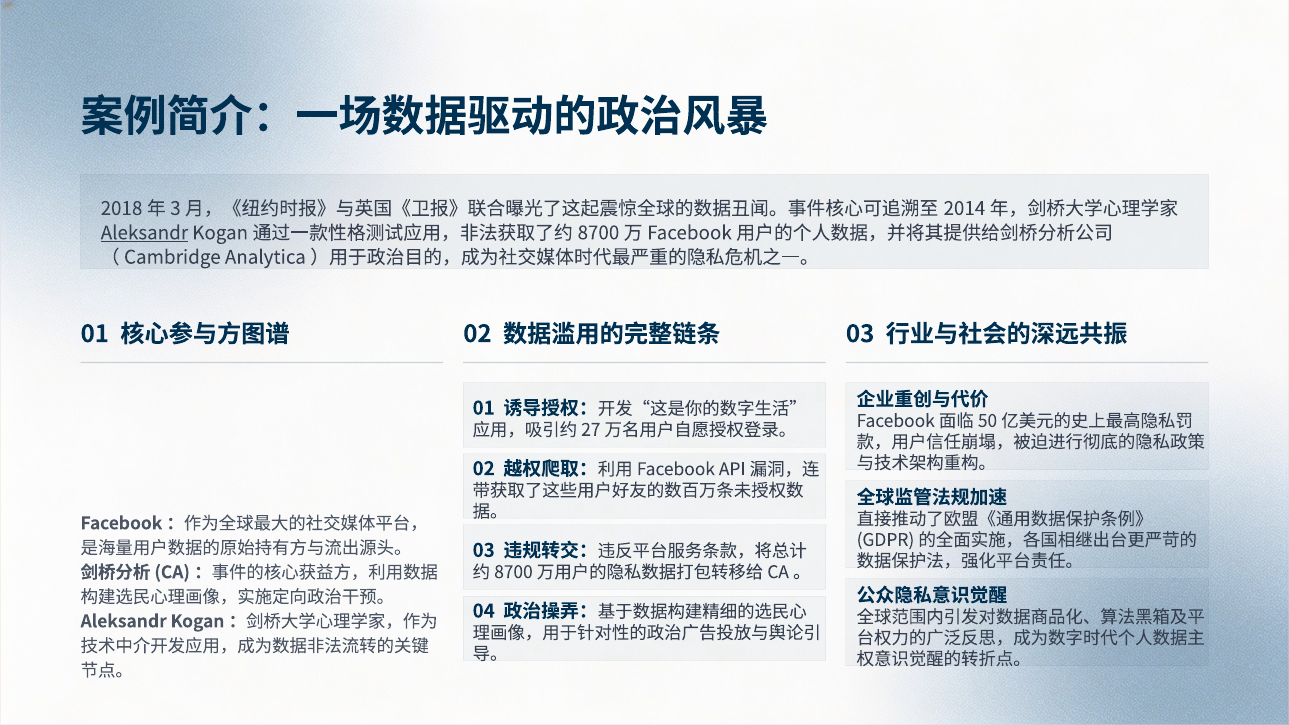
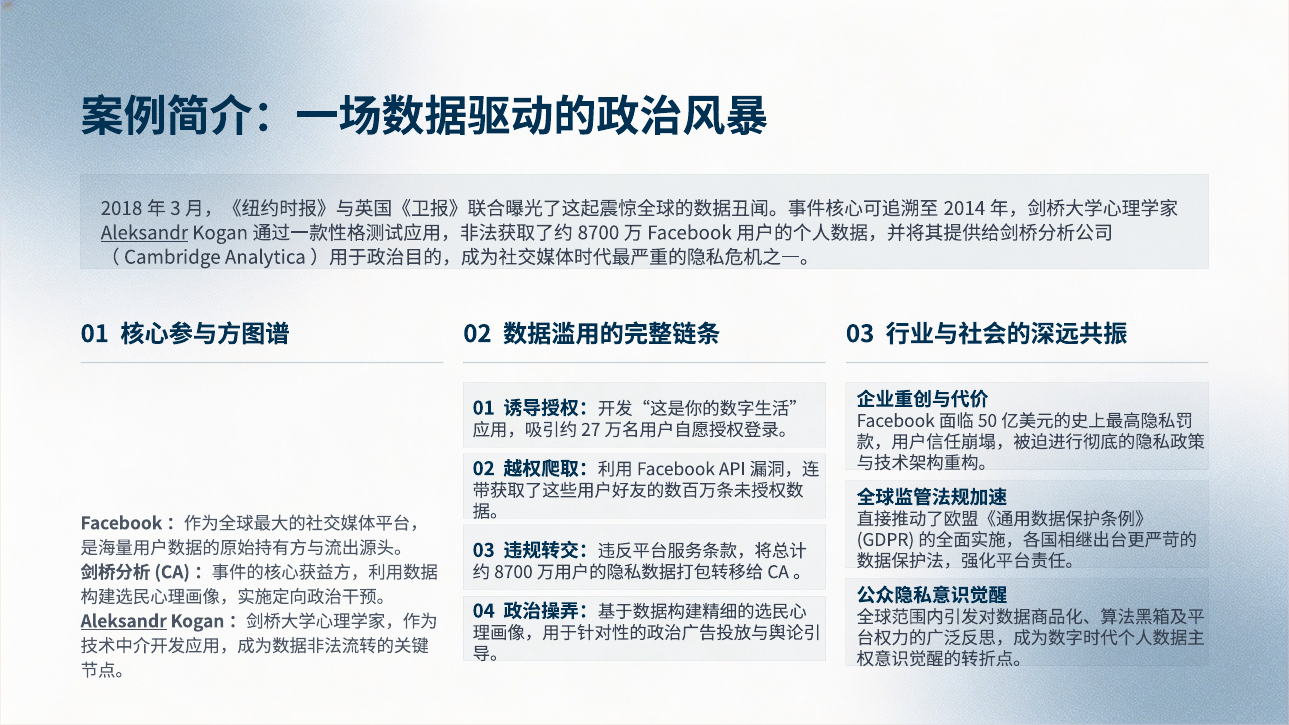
Aleksandr at (124, 622) underline: none -> present
